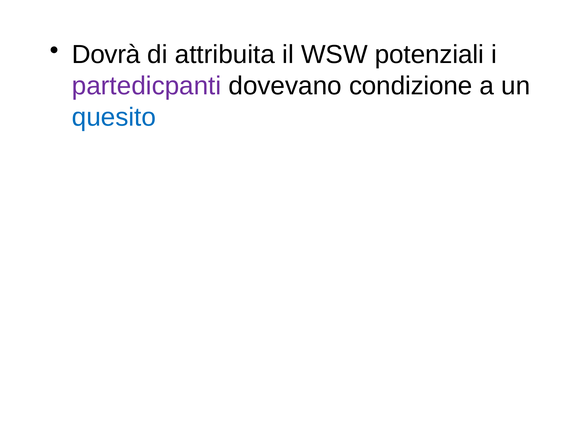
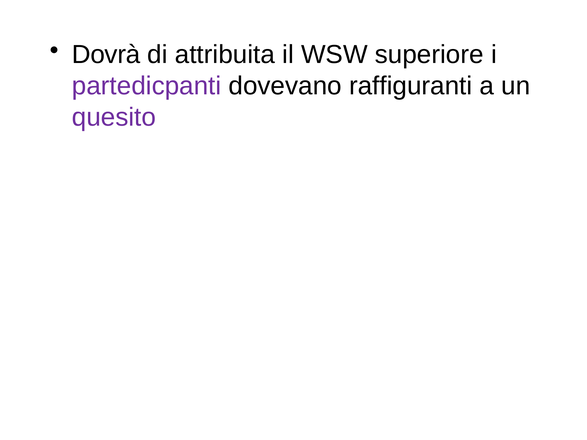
potenziali: potenziali -> superiore
condizione: condizione -> raffiguranti
quesito colour: blue -> purple
